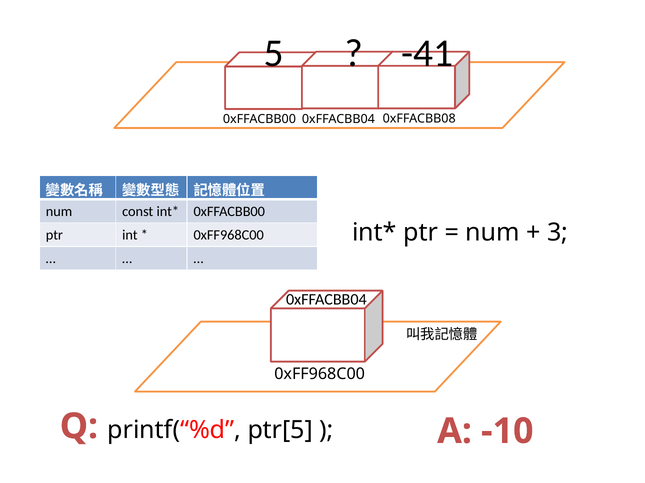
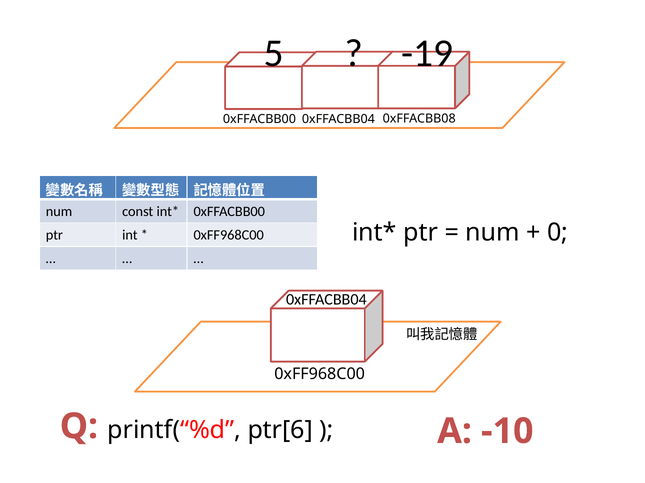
-41: -41 -> -19
3: 3 -> 0
ptr[5: ptr[5 -> ptr[6
